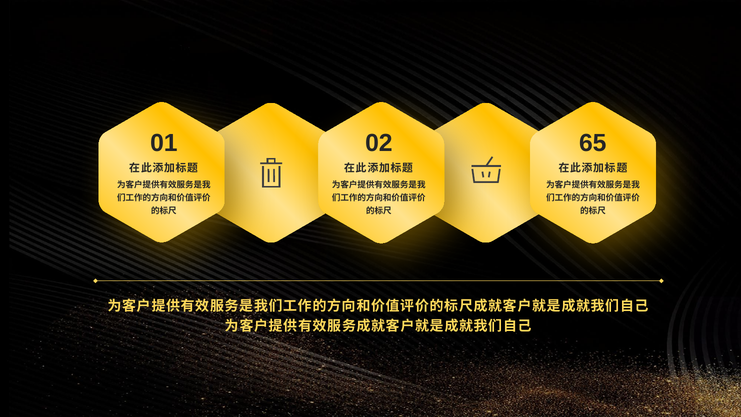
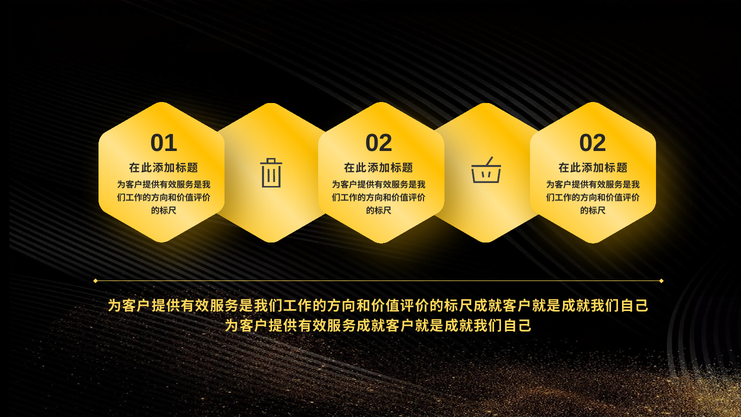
02 65: 65 -> 02
